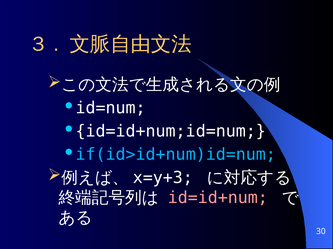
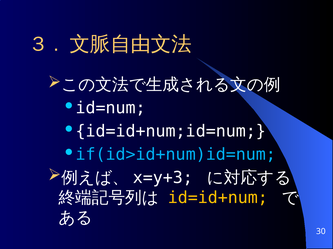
id=id+num colour: pink -> yellow
